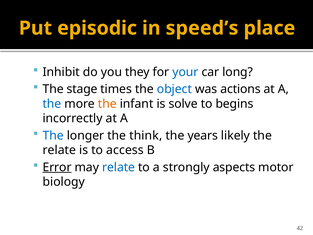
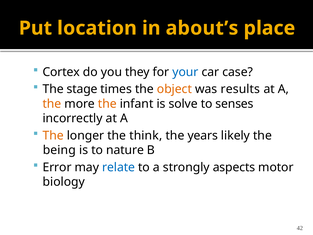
episodic: episodic -> location
speed’s: speed’s -> about’s
Inhibit: Inhibit -> Cortex
long: long -> case
object colour: blue -> orange
actions: actions -> results
the at (52, 104) colour: blue -> orange
begins: begins -> senses
The at (53, 135) colour: blue -> orange
relate at (59, 150): relate -> being
access: access -> nature
Error underline: present -> none
